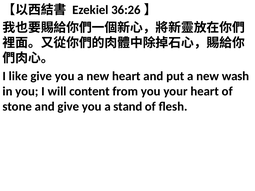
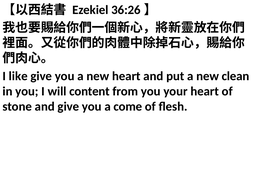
wash: wash -> clean
stand: stand -> come
